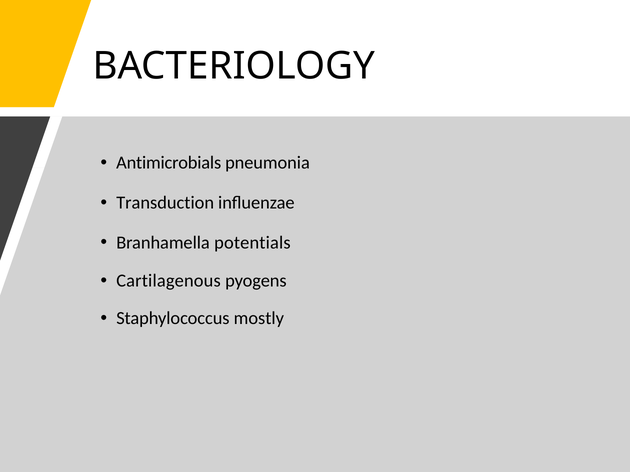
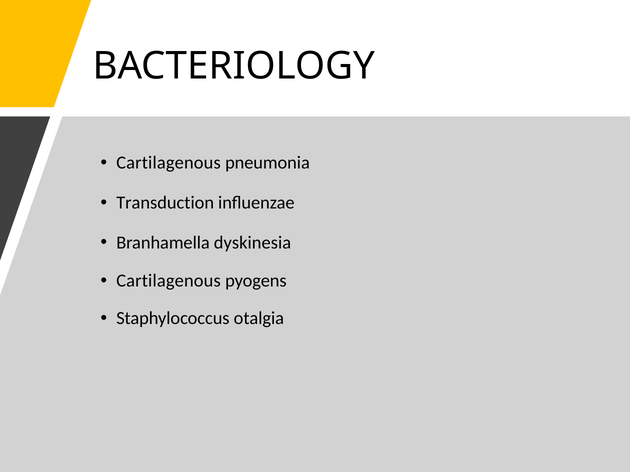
Antimicrobials at (169, 163): Antimicrobials -> Cartilagenous
potentials: potentials -> dyskinesia
mostly: mostly -> otalgia
